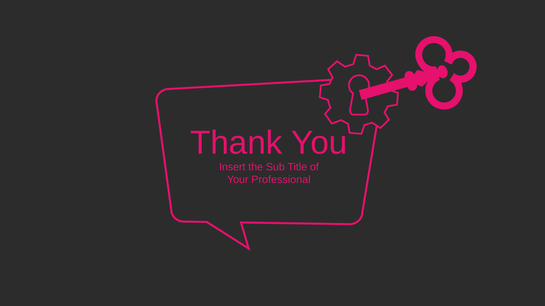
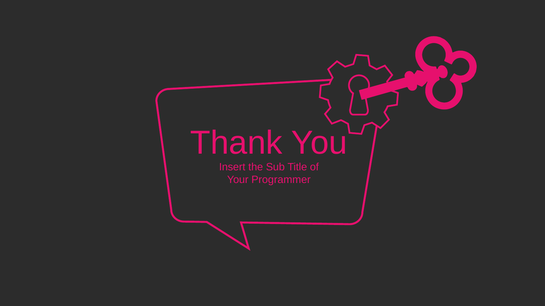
Professional: Professional -> Programmer
